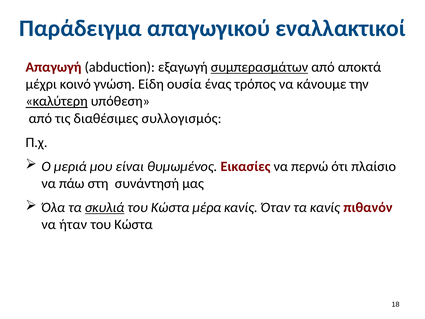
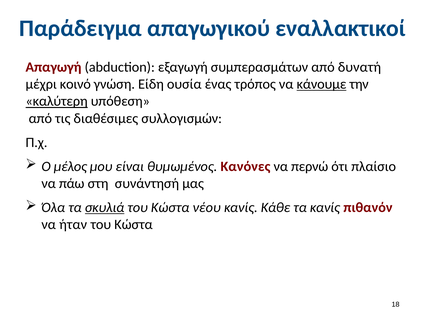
συμπερασμάτων underline: present -> none
αποκτά: αποκτά -> δυνατή
κάνουμε underline: none -> present
συλλογισμός: συλλογισμός -> συλλογισμών
μεριά: μεριά -> μέλος
Εικασίες: Εικασίες -> Κανόνες
μέρα: μέρα -> νέου
Όταν: Όταν -> Κάθε
